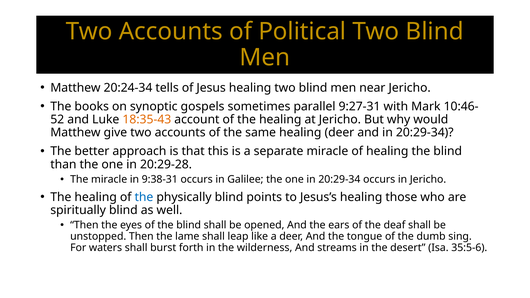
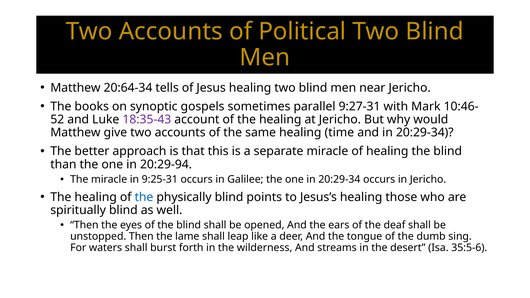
20:24-34: 20:24-34 -> 20:64-34
18:35-43 colour: orange -> purple
healing deer: deer -> time
20:29-28: 20:29-28 -> 20:29-94
9:38-31: 9:38-31 -> 9:25-31
